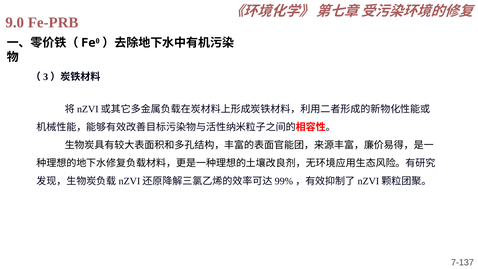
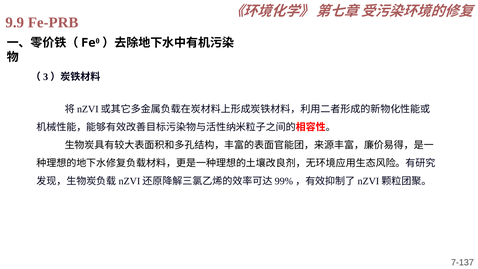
9.0: 9.0 -> 9.9
